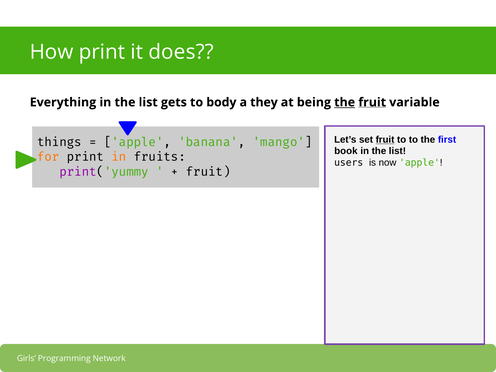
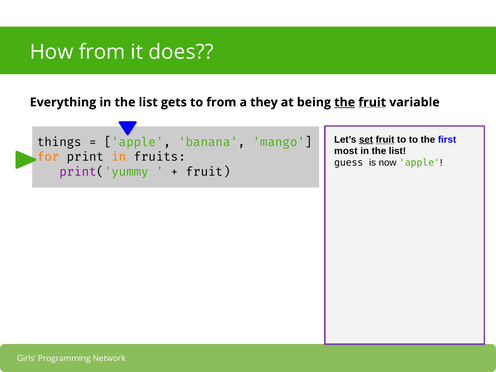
How print: print -> from
to body: body -> from
set underline: none -> present
book: book -> most
users: users -> guess
